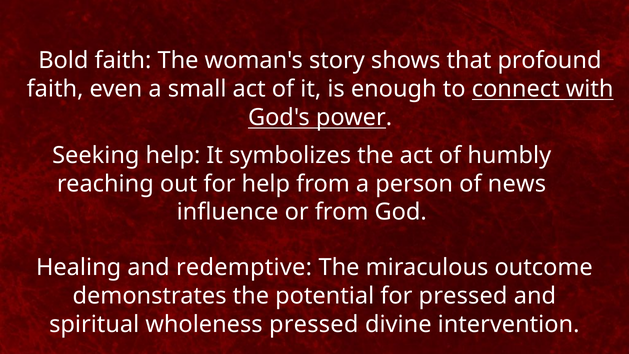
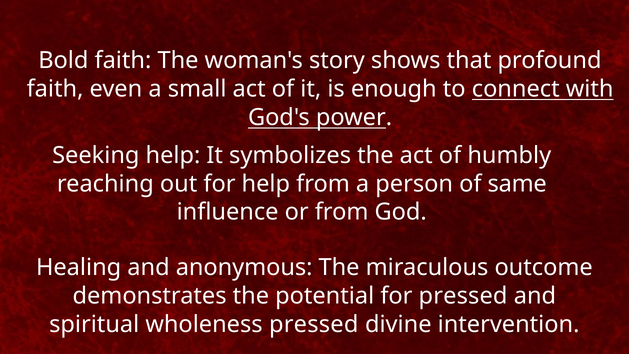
news: news -> same
redemptive: redemptive -> anonymous
